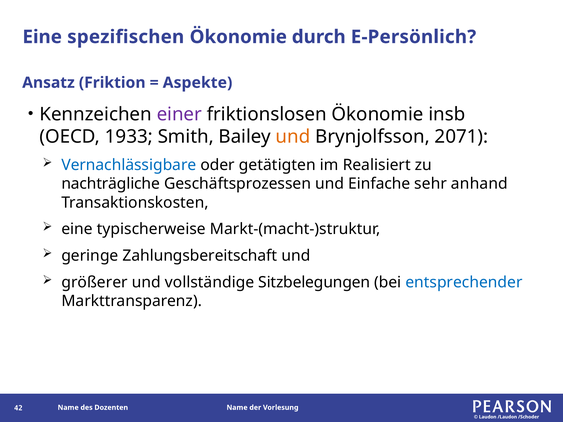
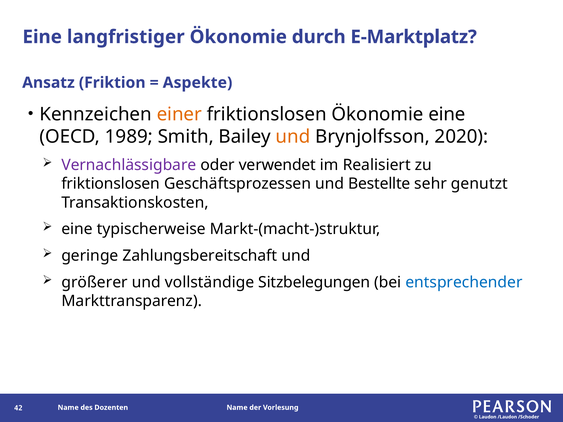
spezifischen: spezifischen -> langfristiger
E-Persönlich: E-Persönlich -> E-Marktplatz
einer colour: purple -> orange
Ökonomie insb: insb -> eine
1933: 1933 -> 1989
2071: 2071 -> 2020
Vernachlässigbare colour: blue -> purple
getätigten: getätigten -> verwendet
nachträgliche at (111, 184): nachträgliche -> friktionslosen
Einfache: Einfache -> Bestellte
anhand: anhand -> genutzt
